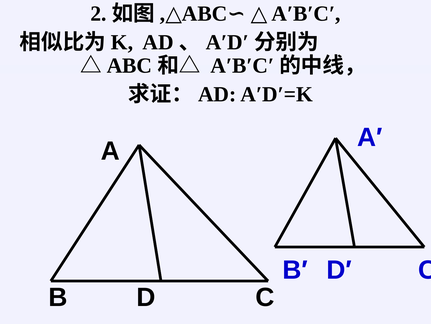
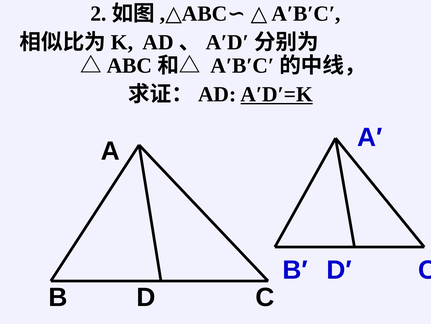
A′D′=K underline: none -> present
